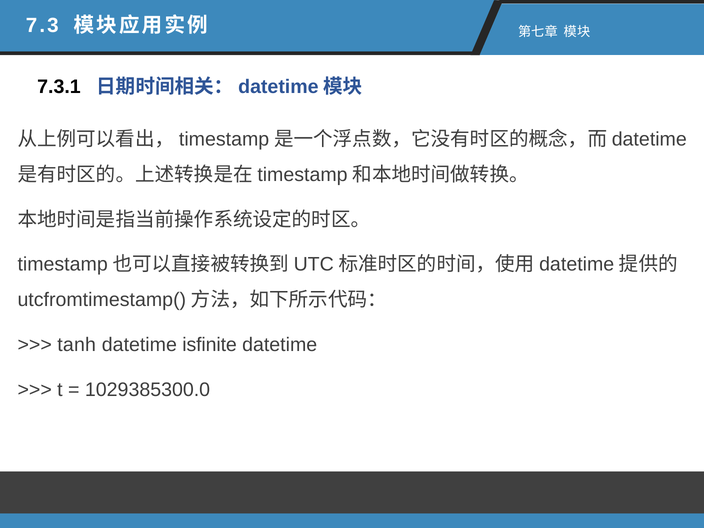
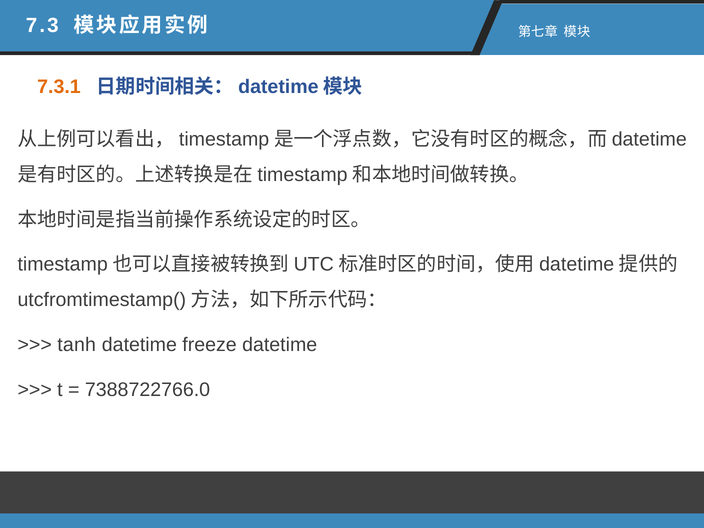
7.3.1 colour: black -> orange
isfinite: isfinite -> freeze
1029385300.0: 1029385300.0 -> 7388722766.0
